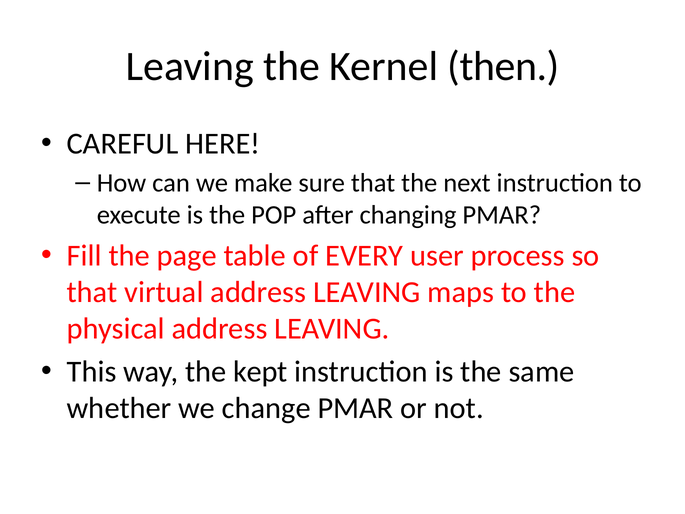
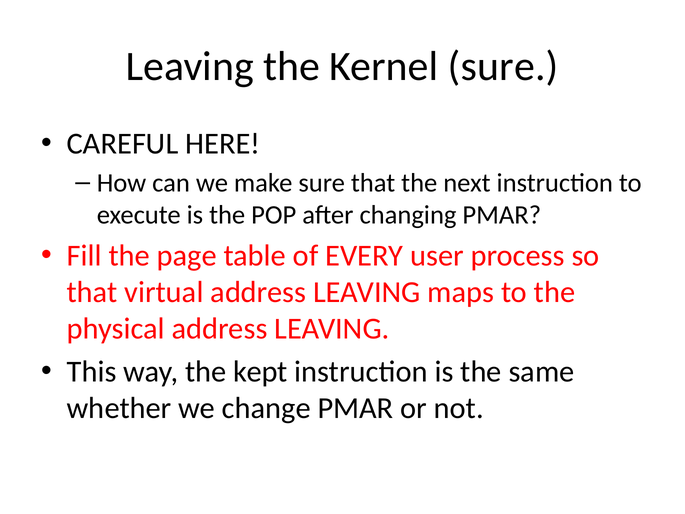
Kernel then: then -> sure
